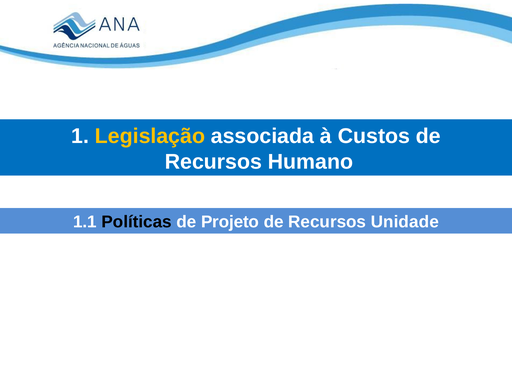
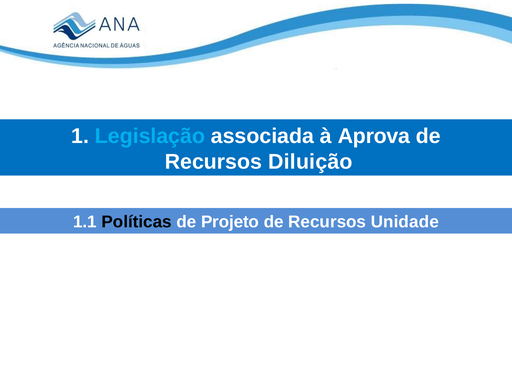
Legislação colour: yellow -> light blue
Custos: Custos -> Aprova
Humano: Humano -> Diluição
